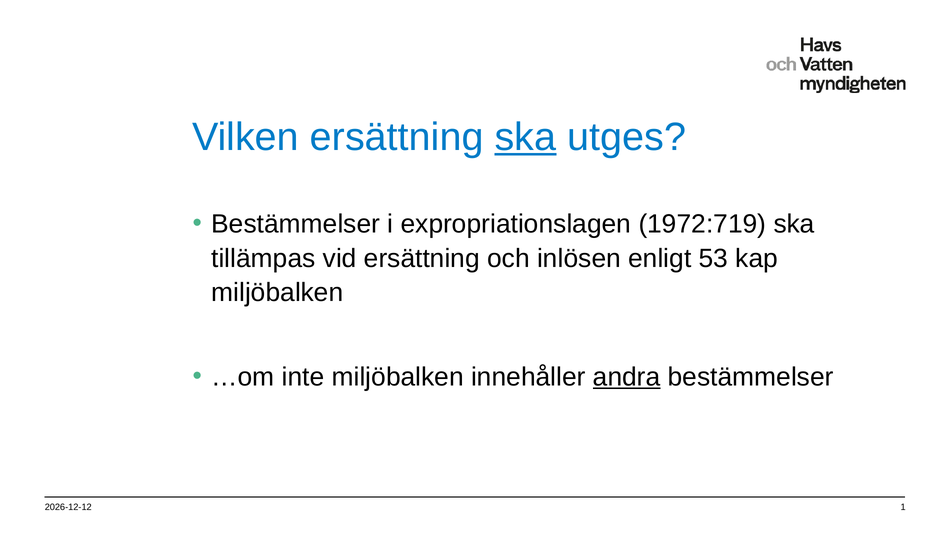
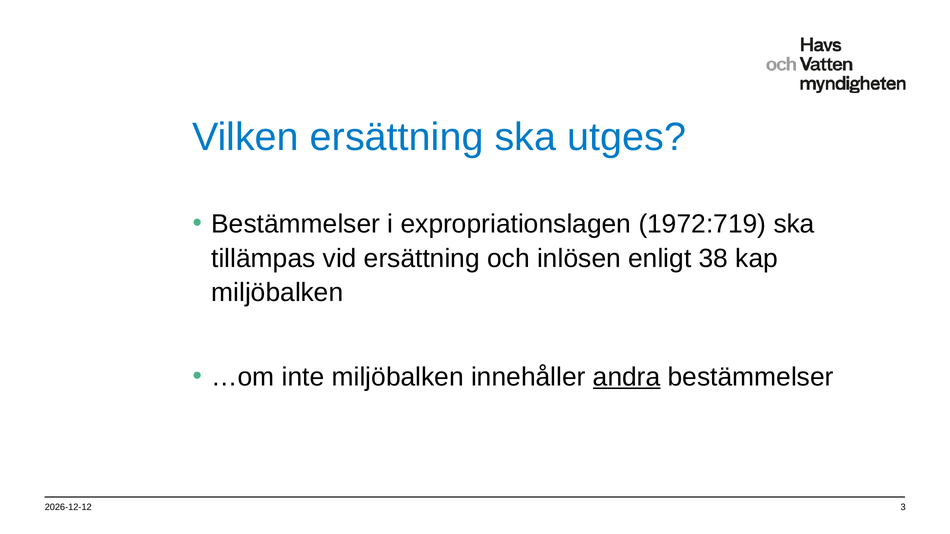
ska at (525, 137) underline: present -> none
53: 53 -> 38
1: 1 -> 3
